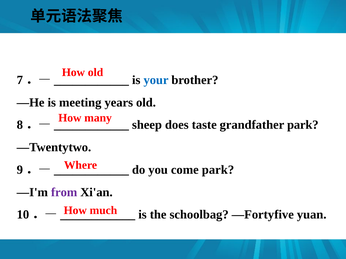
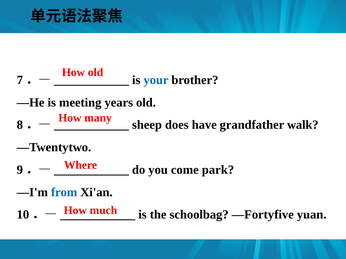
taste: taste -> have
grandfather park: park -> walk
from colour: purple -> blue
